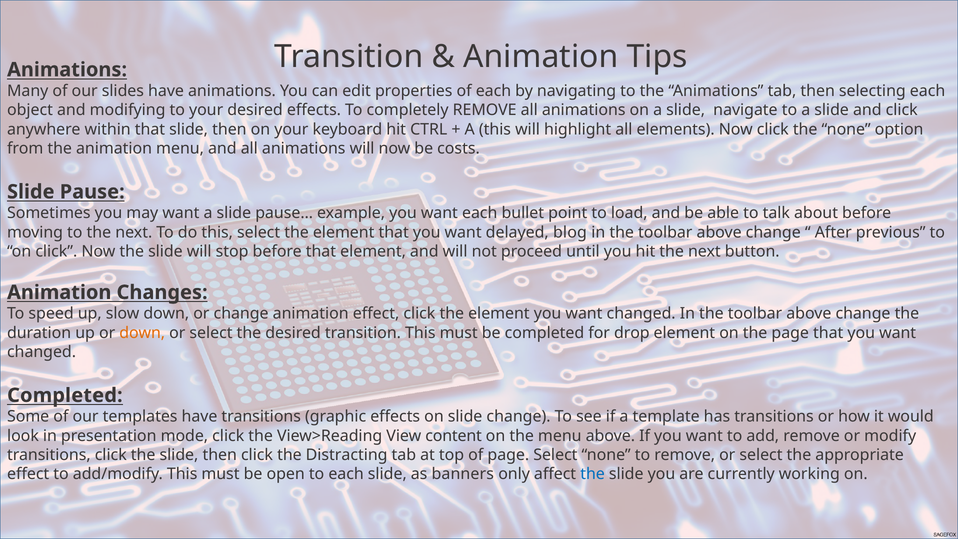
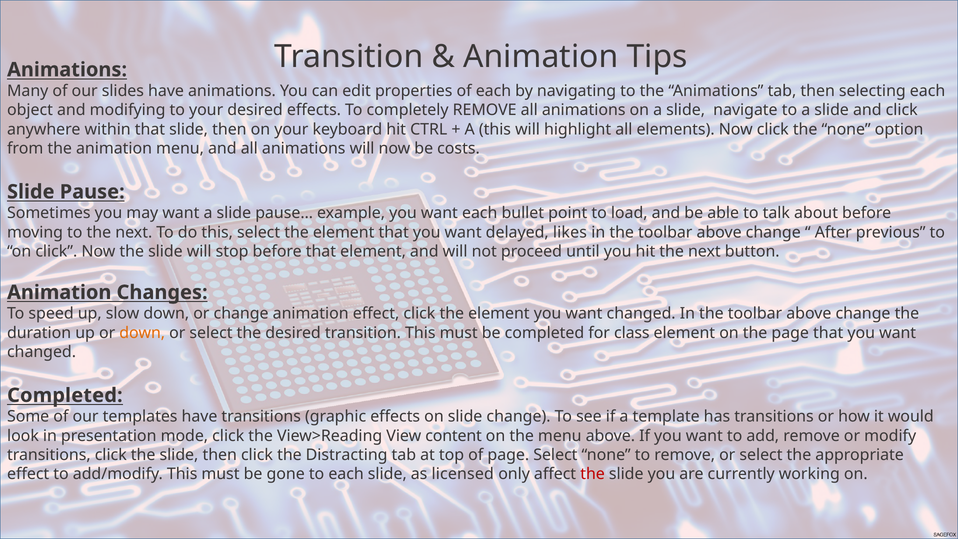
blog: blog -> likes
drop: drop -> class
open: open -> gone
banners: banners -> licensed
the at (593, 474) colour: blue -> red
